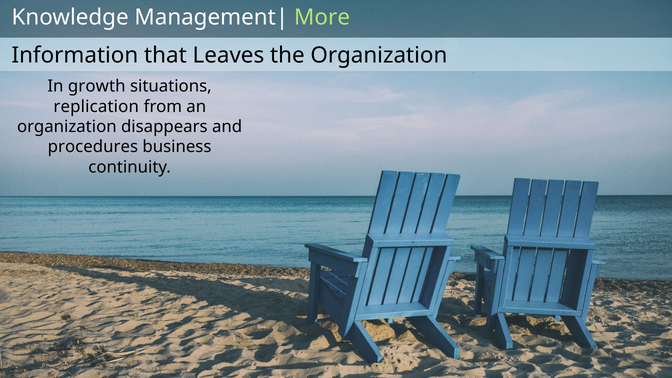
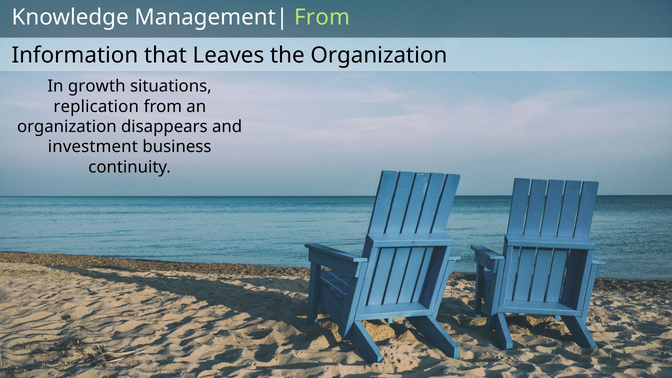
More at (322, 17): More -> From
procedures: procedures -> investment
